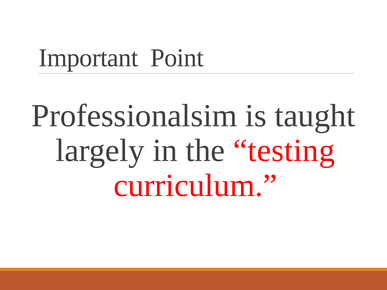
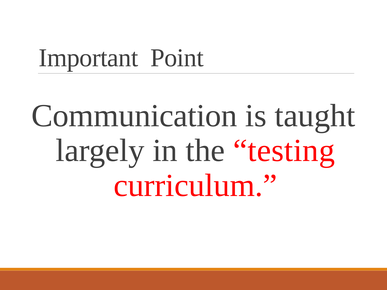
Professionalsim: Professionalsim -> Communication
